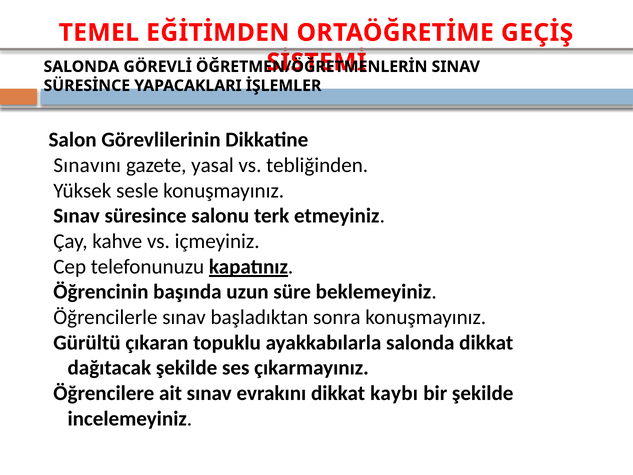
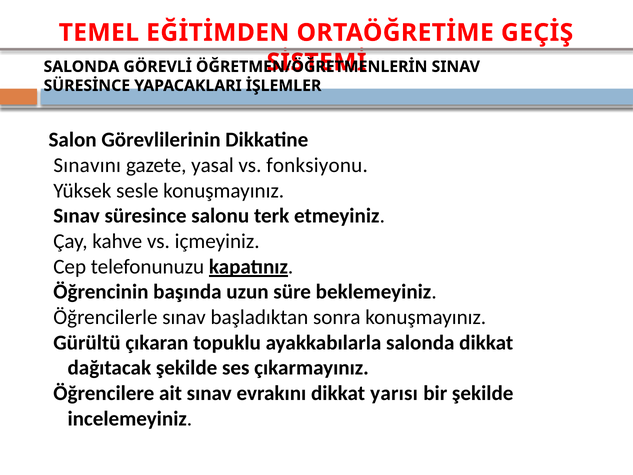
tebliğinden: tebliğinden -> fonksiyonu
kaybı: kaybı -> yarısı
